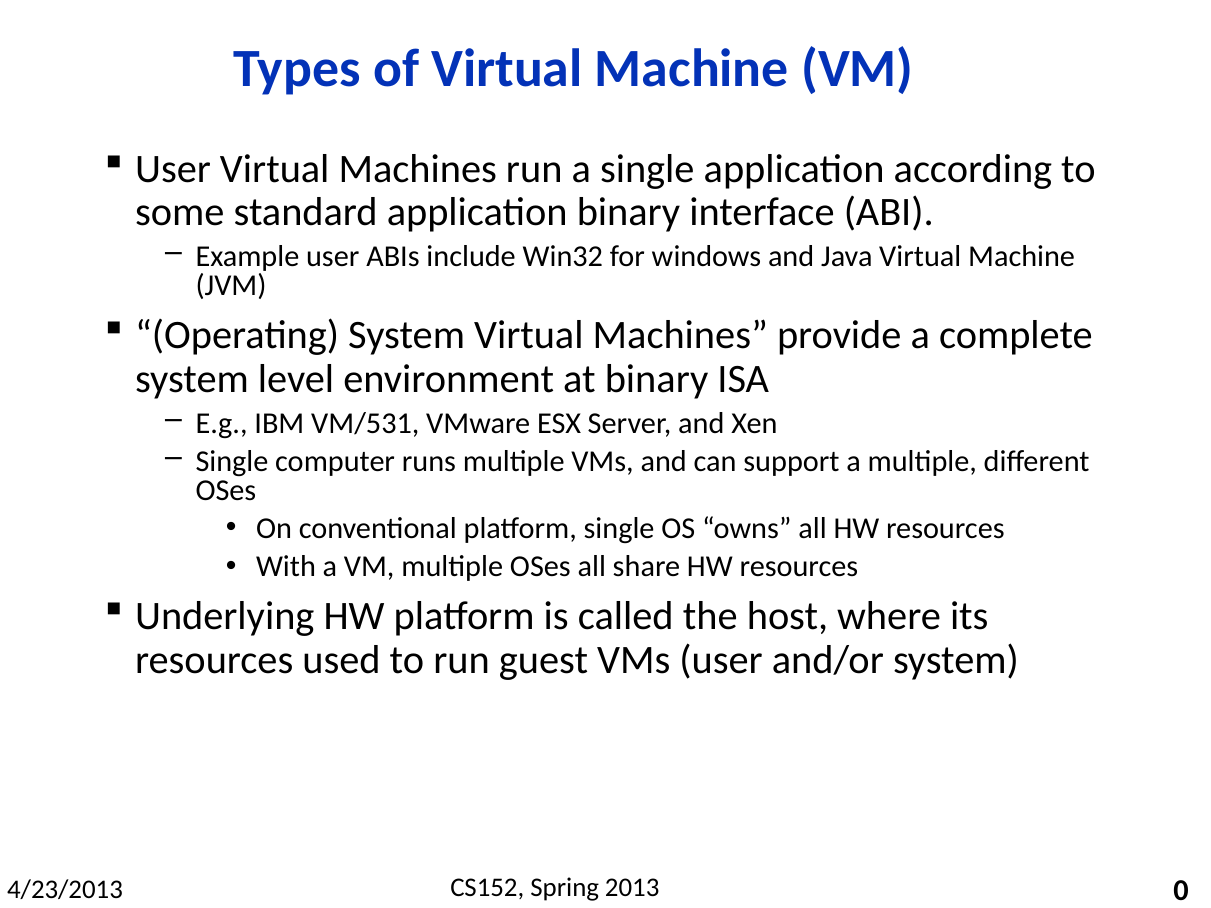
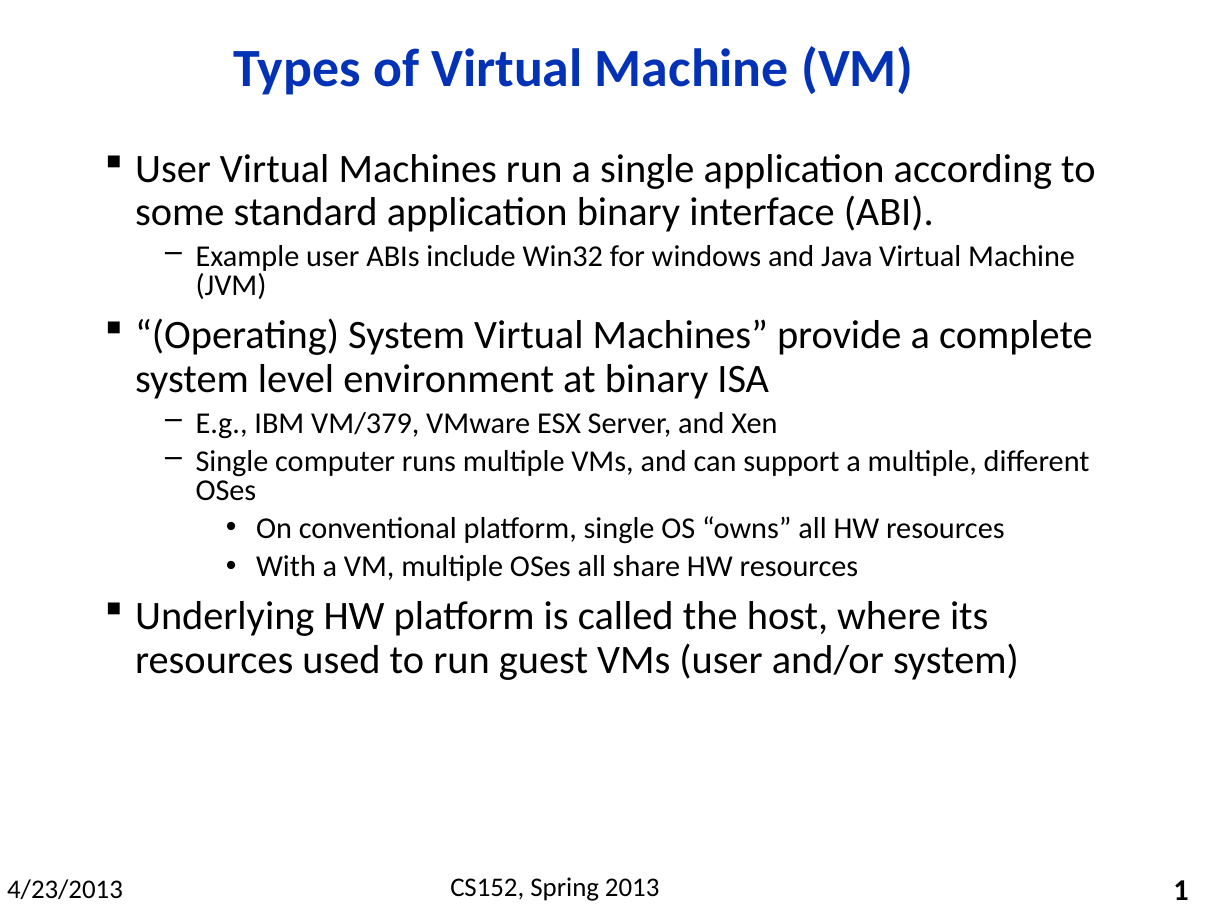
VM/531: VM/531 -> VM/379
0: 0 -> 1
